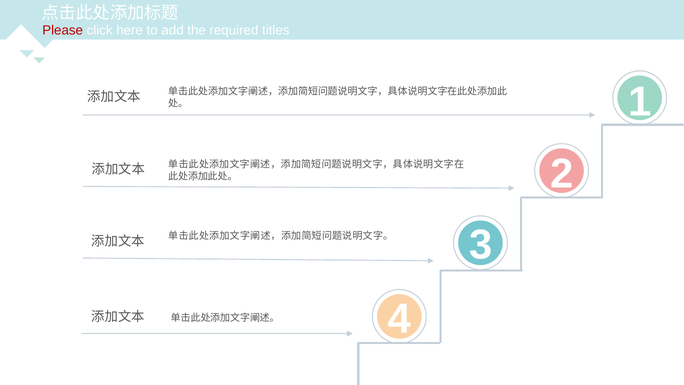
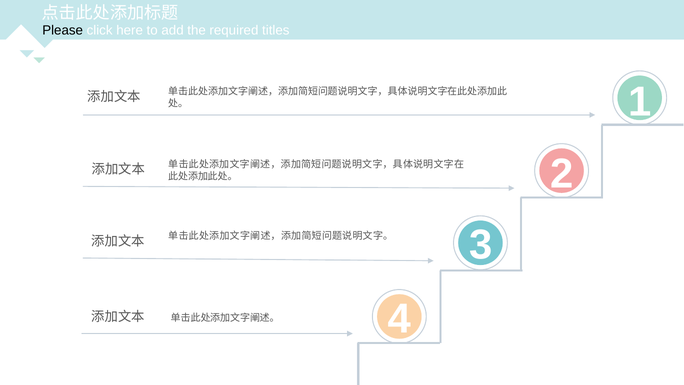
Please colour: red -> black
